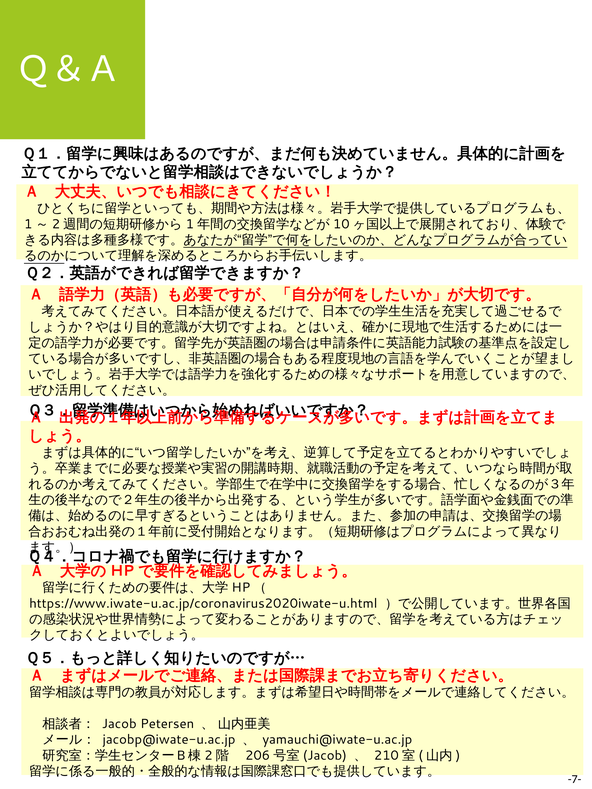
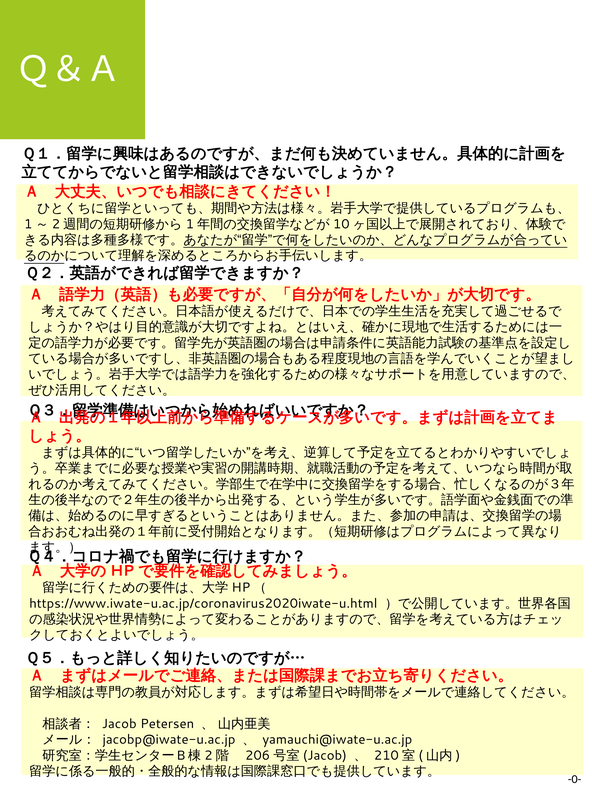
-7-: -7- -> -0-
